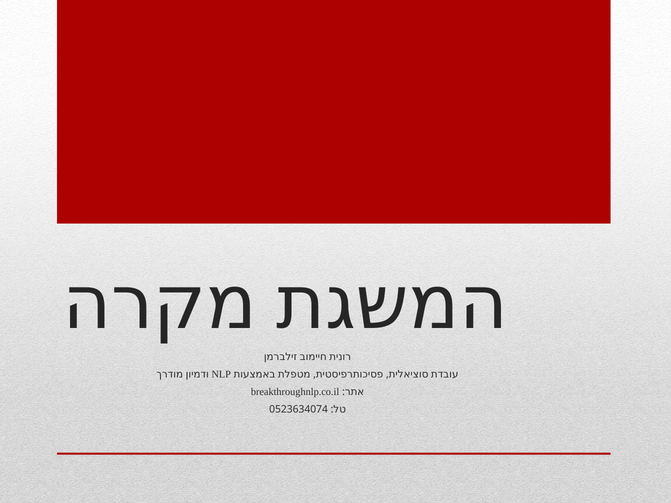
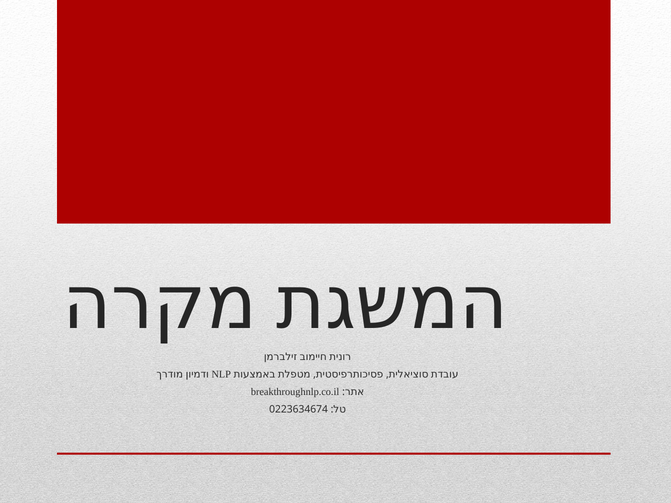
0523634074: 0523634074 -> 0223634674
